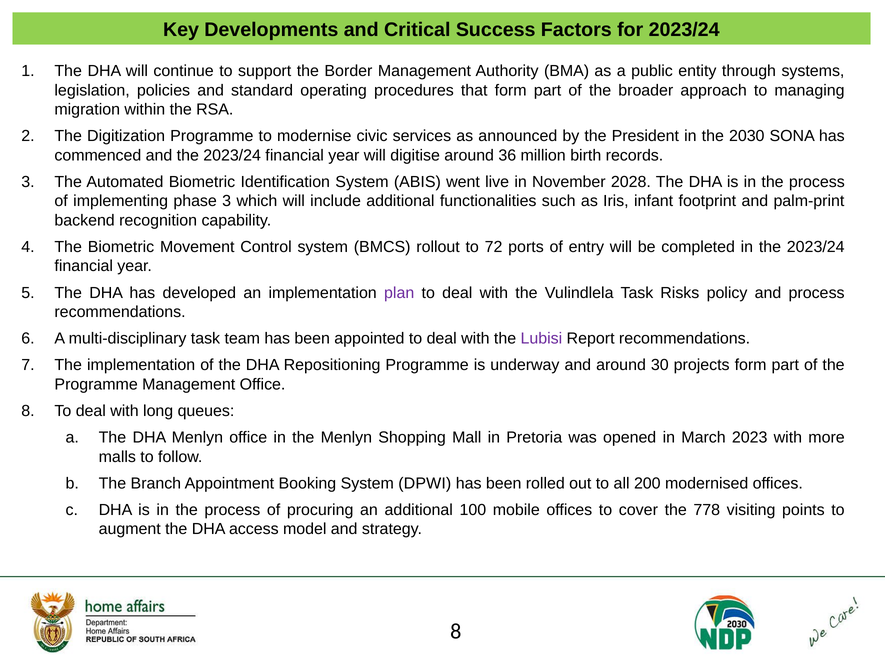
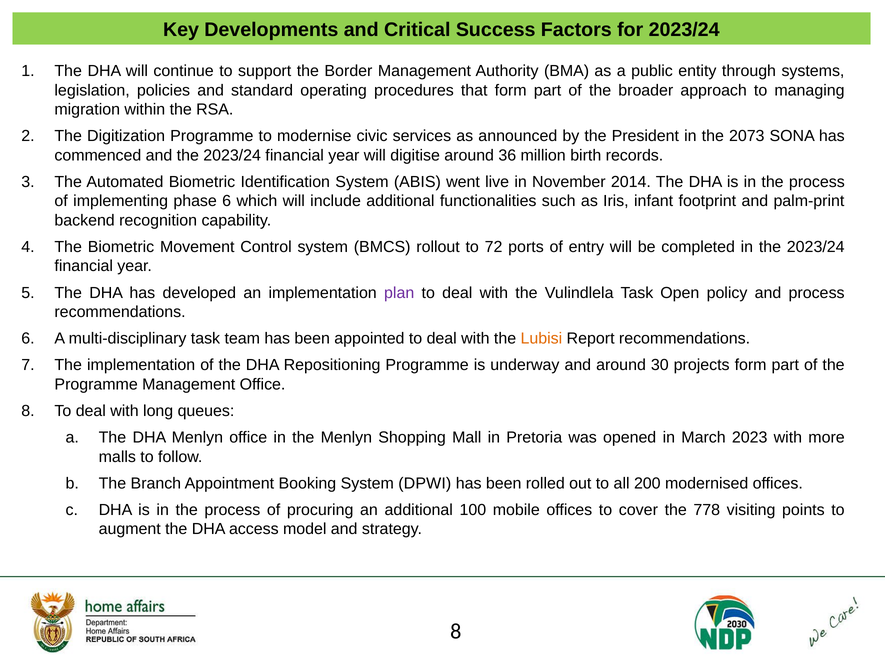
2030: 2030 -> 2073
2028: 2028 -> 2014
phase 3: 3 -> 6
Risks: Risks -> Open
Lubisi colour: purple -> orange
